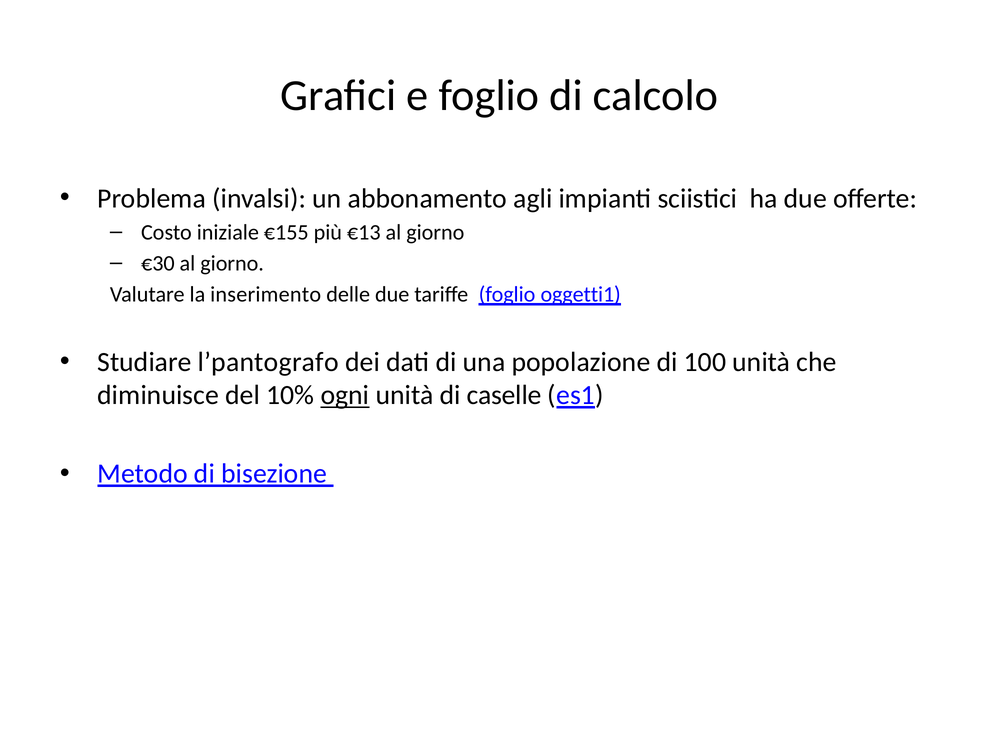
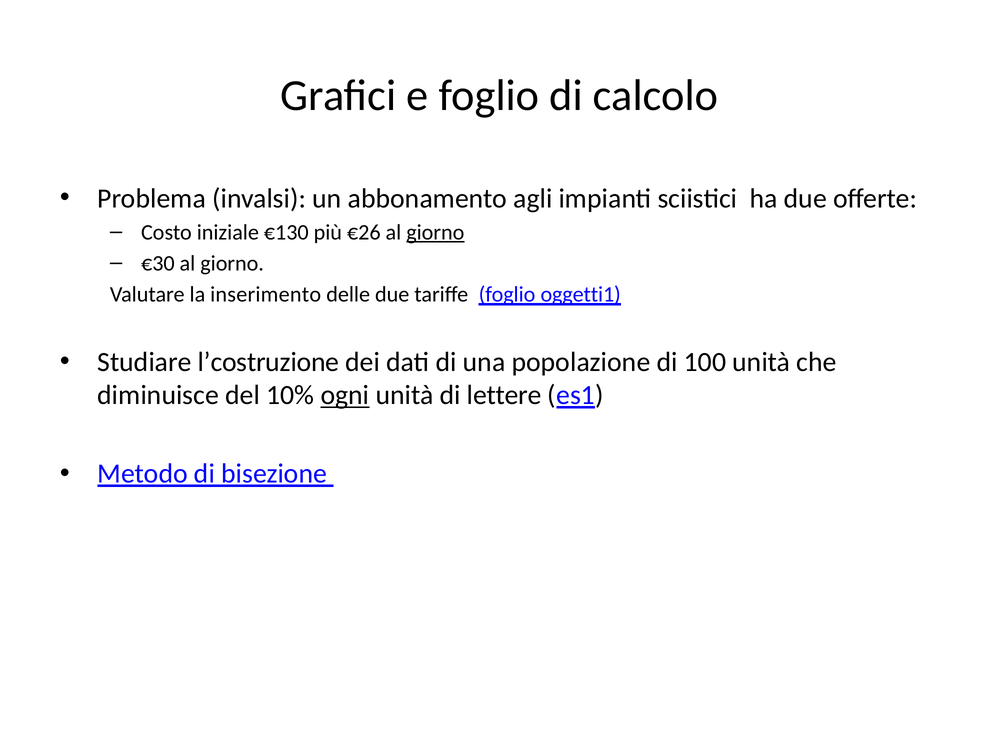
€155: €155 -> €130
€13: €13 -> €26
giorno at (435, 232) underline: none -> present
l’pantografo: l’pantografo -> l’costruzione
caselle: caselle -> lettere
